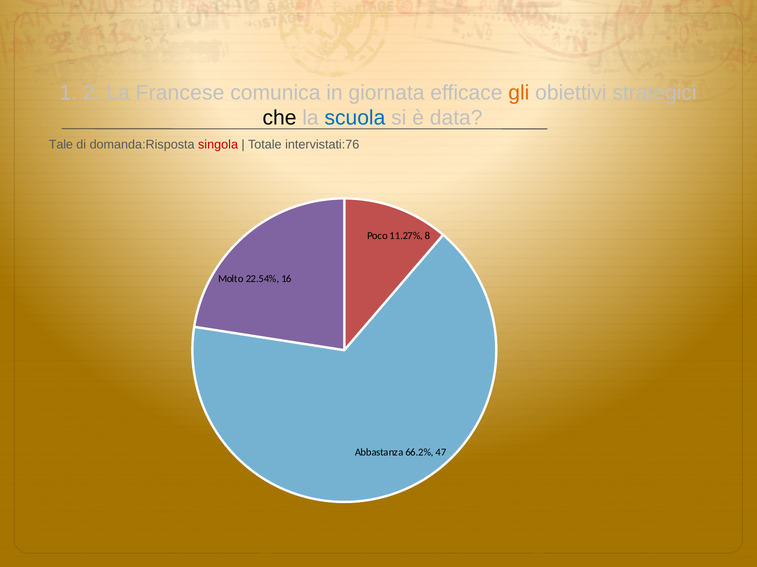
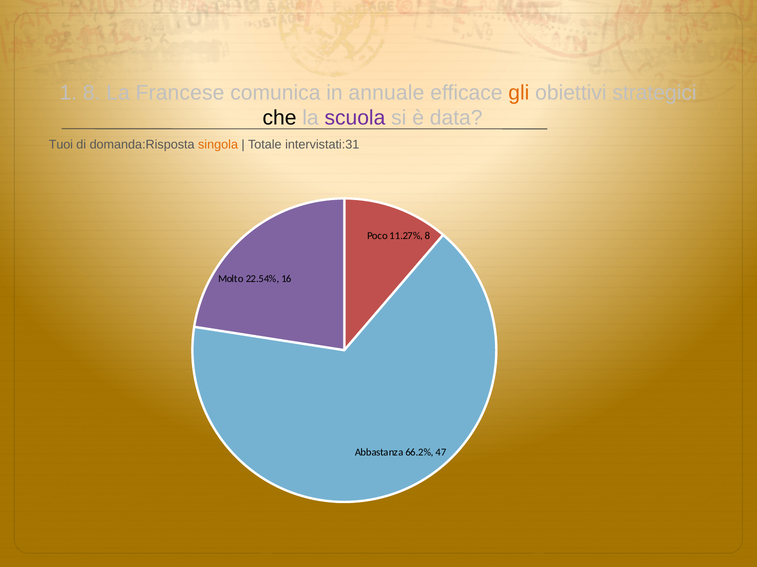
1 2: 2 -> 8
giornata: giornata -> annuale
scuola colour: blue -> purple
Tale: Tale -> Tuoi
singola colour: red -> orange
intervistati:76: intervistati:76 -> intervistati:31
